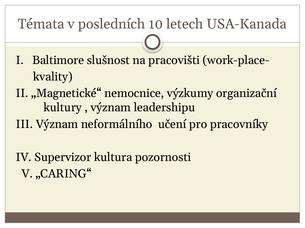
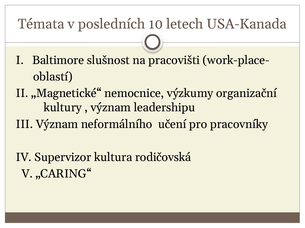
kvality: kvality -> oblastí
pozornosti: pozornosti -> rodičovská
